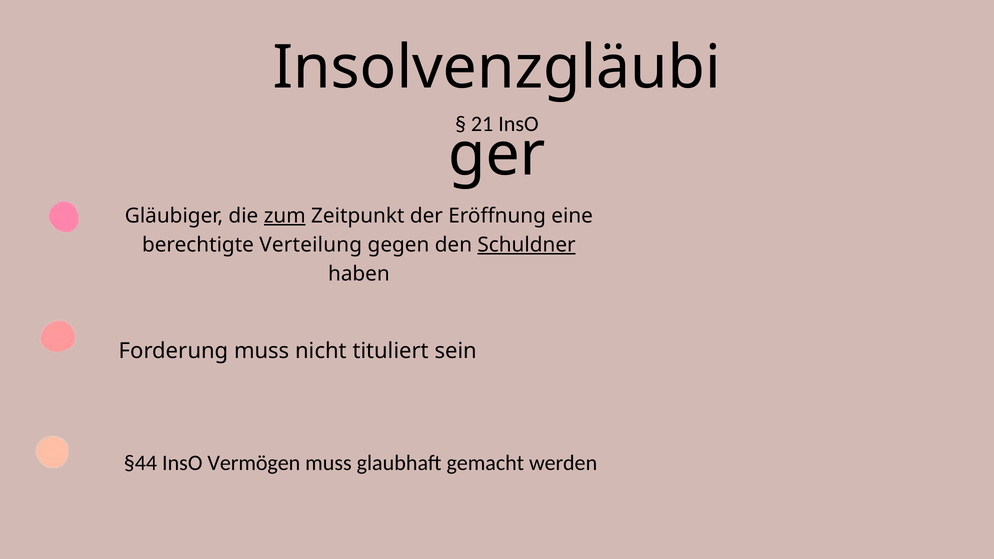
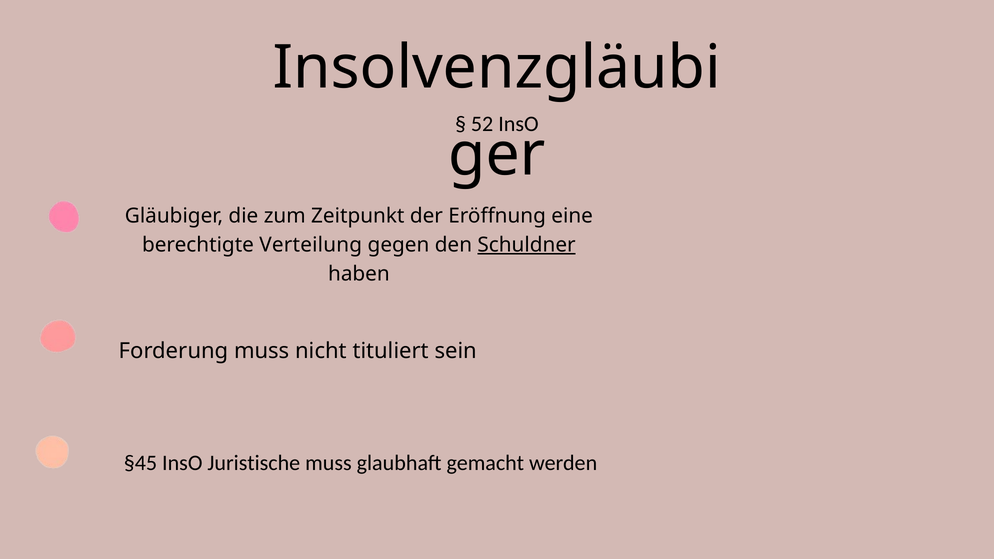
21: 21 -> 52
zum underline: present -> none
§44: §44 -> §45
Vermögen: Vermögen -> Juristische
